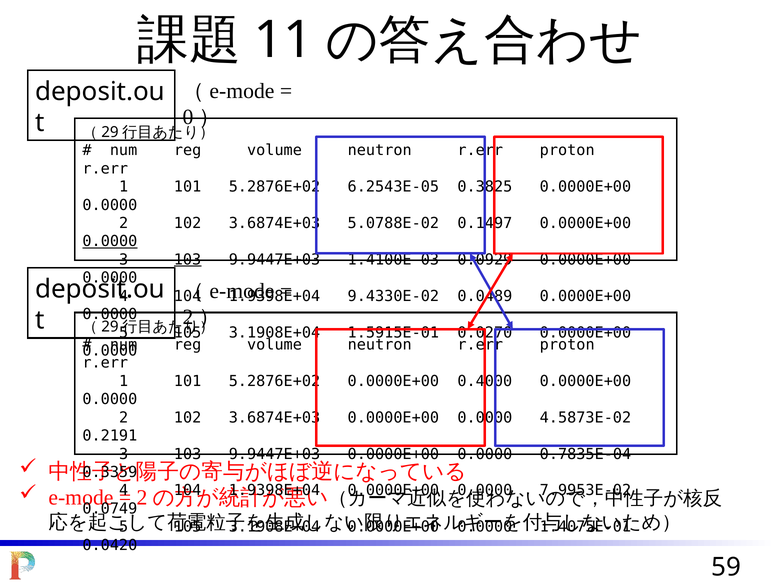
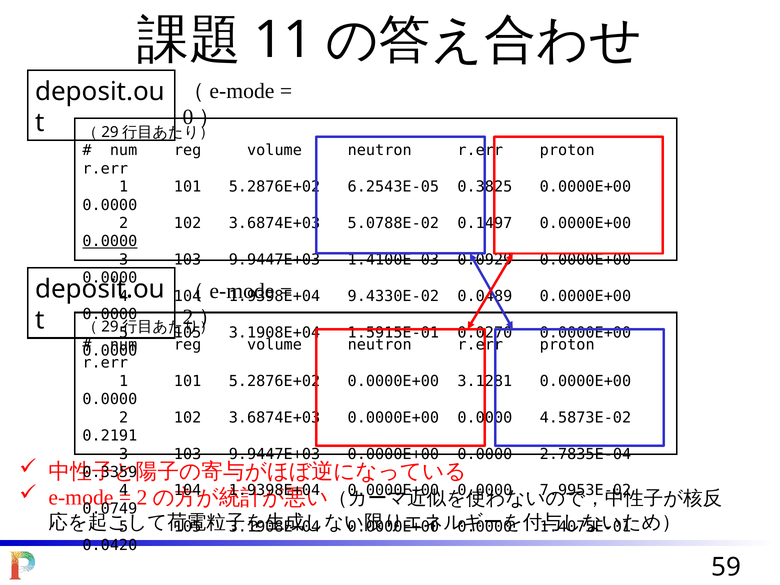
103 at (188, 260) underline: present -> none
0.4000: 0.4000 -> 3.1281
0.7835E-04: 0.7835E-04 -> 2.7835E-04
